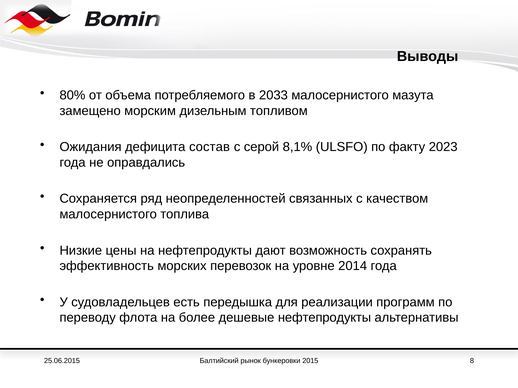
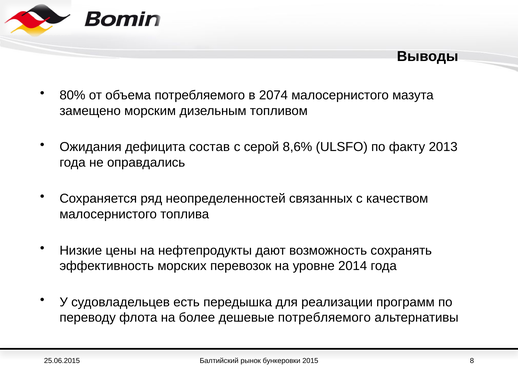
2033: 2033 -> 2074
8,1%: 8,1% -> 8,6%
2023: 2023 -> 2013
дешевые нефтепродукты: нефтепродукты -> потребляемого
